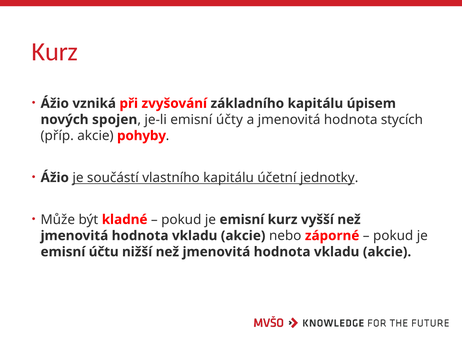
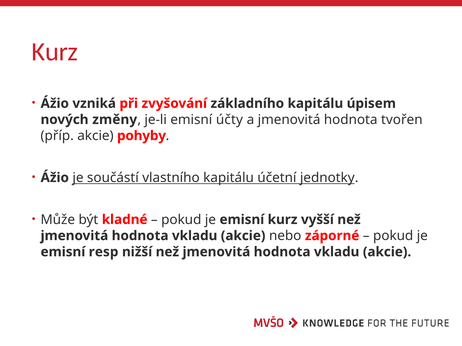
spojen: spojen -> změny
stycích: stycích -> tvořen
účtu: účtu -> resp
